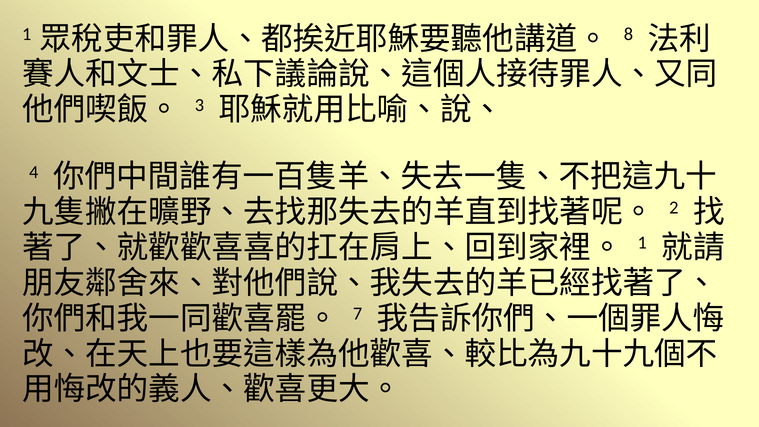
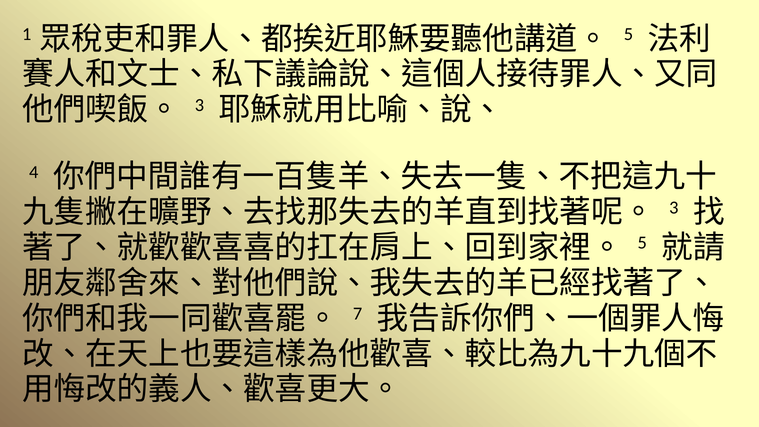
8 at (628, 34): 8 -> 5
2 at (674, 207): 2 -> 3
1 at (642, 243): 1 -> 5
